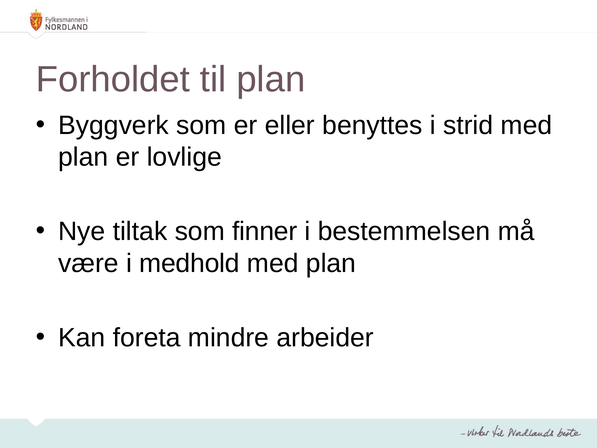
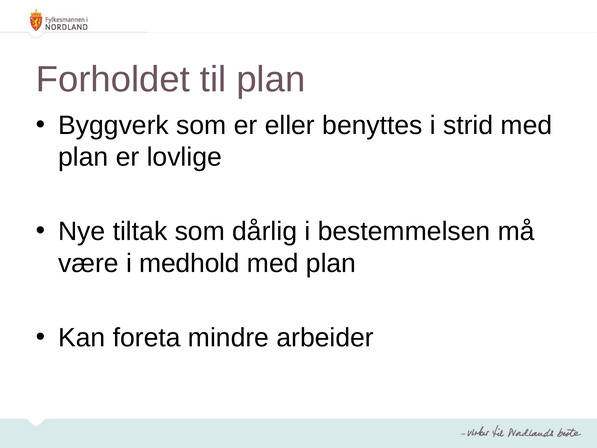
finner: finner -> dårlig
